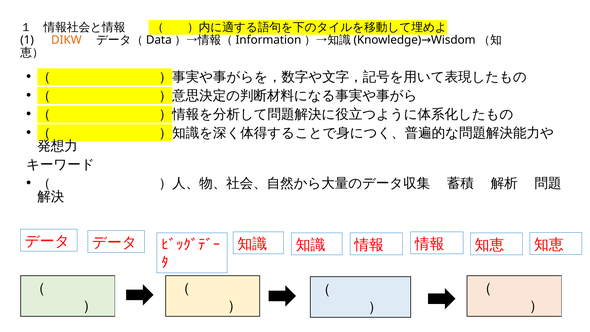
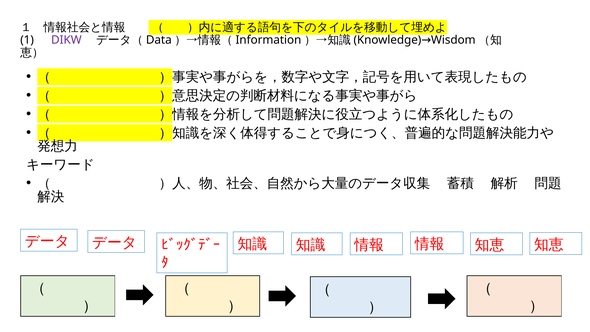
DIKW colour: orange -> purple
